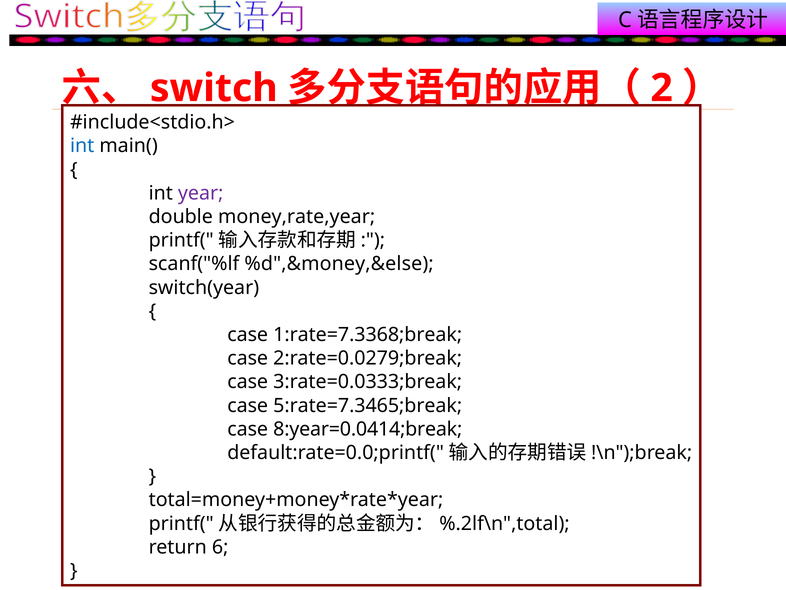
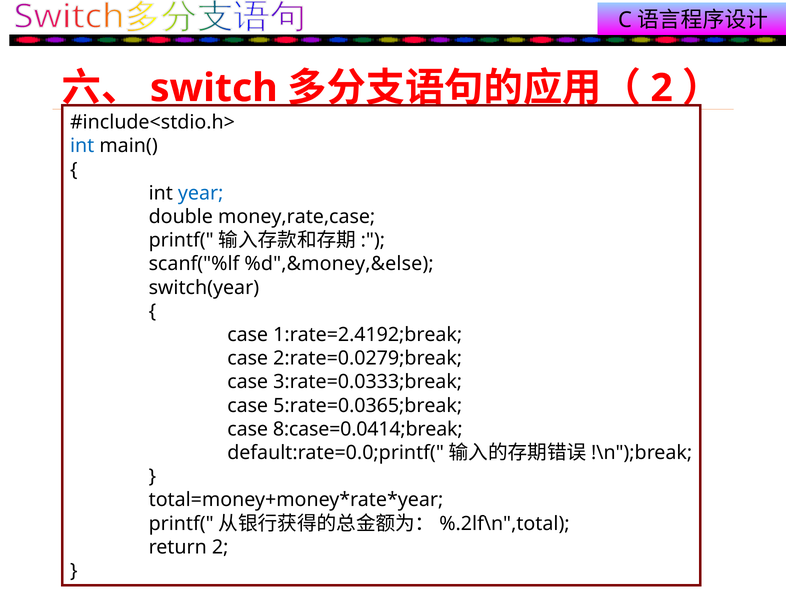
year colour: purple -> blue
money,rate,year: money,rate,year -> money,rate,case
1:rate=7.3368;break: 1:rate=7.3368;break -> 1:rate=2.4192;break
5:rate=7.3465;break: 5:rate=7.3465;break -> 5:rate=0.0365;break
8:year=0.0414;break: 8:year=0.0414;break -> 8:case=0.0414;break
return 6: 6 -> 2
